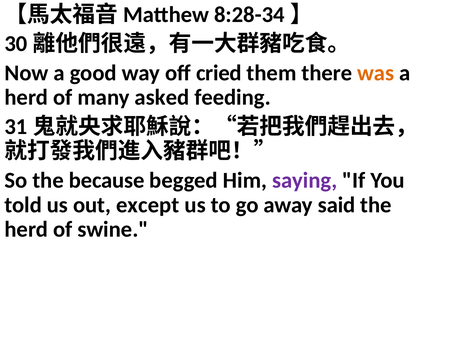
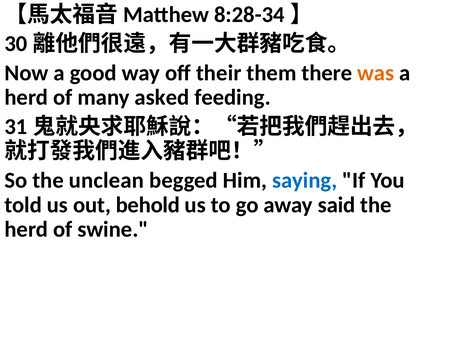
cried: cried -> their
because: because -> unclean
saying colour: purple -> blue
except: except -> behold
